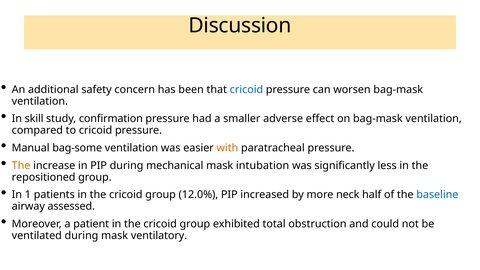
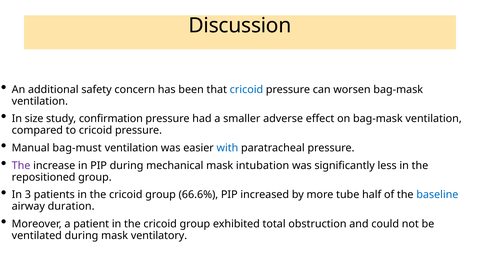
skill: skill -> size
bag-some: bag-some -> bag-must
with colour: orange -> blue
The at (21, 166) colour: orange -> purple
1: 1 -> 3
12.0%: 12.0% -> 66.6%
neck: neck -> tube
assessed: assessed -> duration
